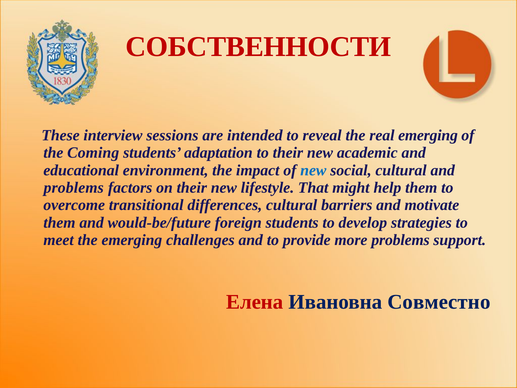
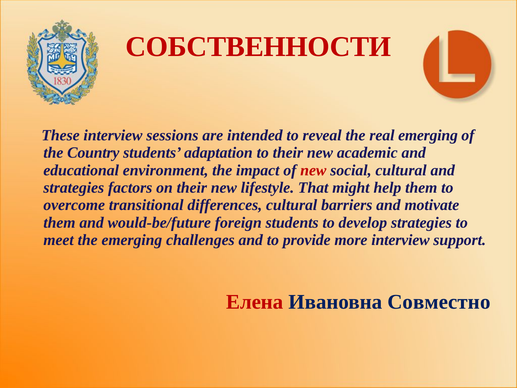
Coming: Coming -> Country
new at (313, 170) colour: blue -> red
problems at (74, 188): problems -> strategies
more problems: problems -> interview
